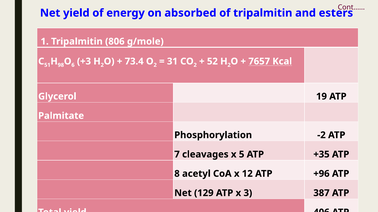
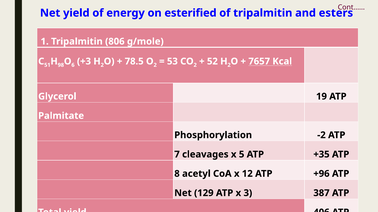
absorbed: absorbed -> esterified
73.4: 73.4 -> 78.5
31: 31 -> 53
